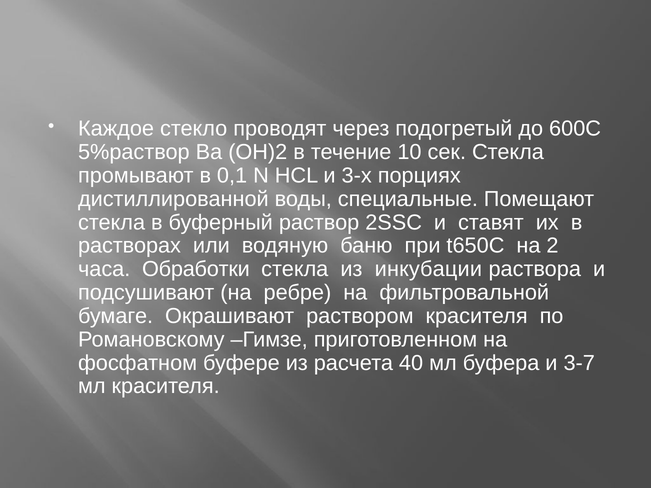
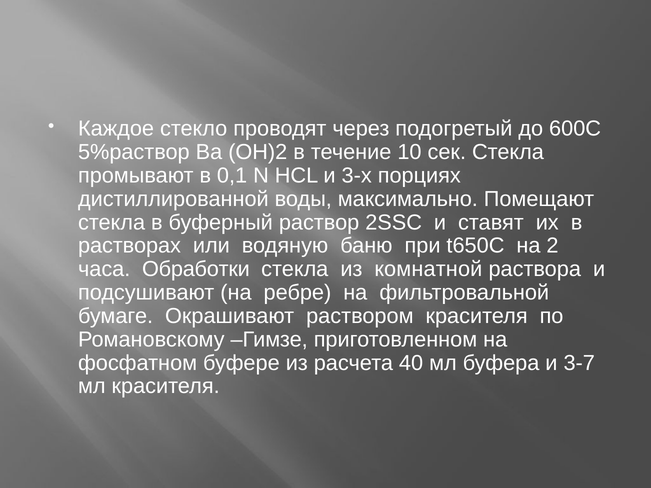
специальные: специальные -> максимально
инкубации: инкубации -> комнатной
